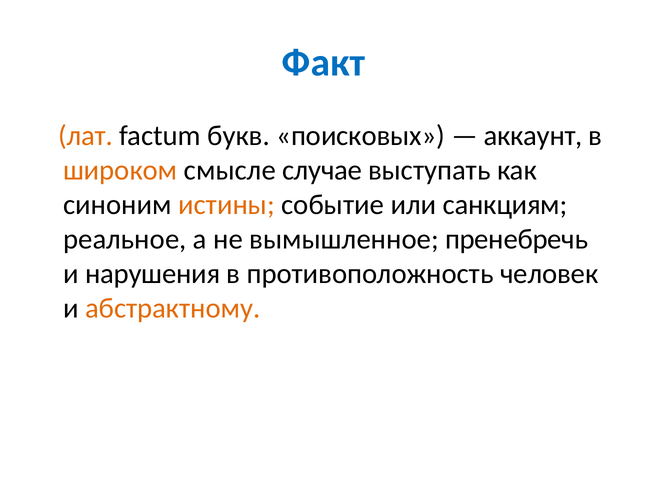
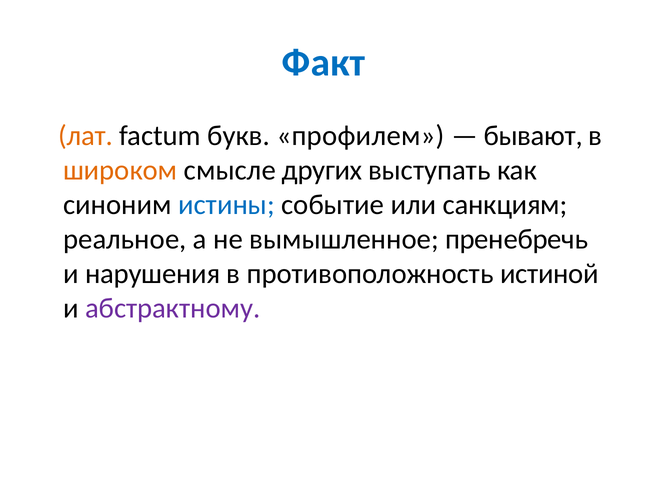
поисковых: поисковых -> профилем
аккаунт: аккаунт -> бывают
случае: случае -> других
истины colour: orange -> blue
человек: человек -> истиной
абстрактному colour: orange -> purple
